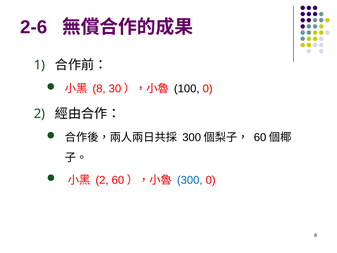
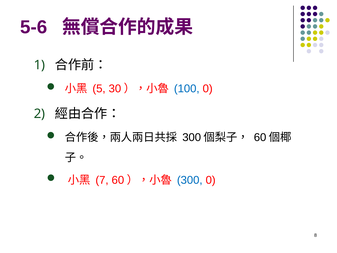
2-6: 2-6 -> 5-6
8 at (99, 89): 8 -> 5
100 colour: black -> blue
2 at (102, 180): 2 -> 7
